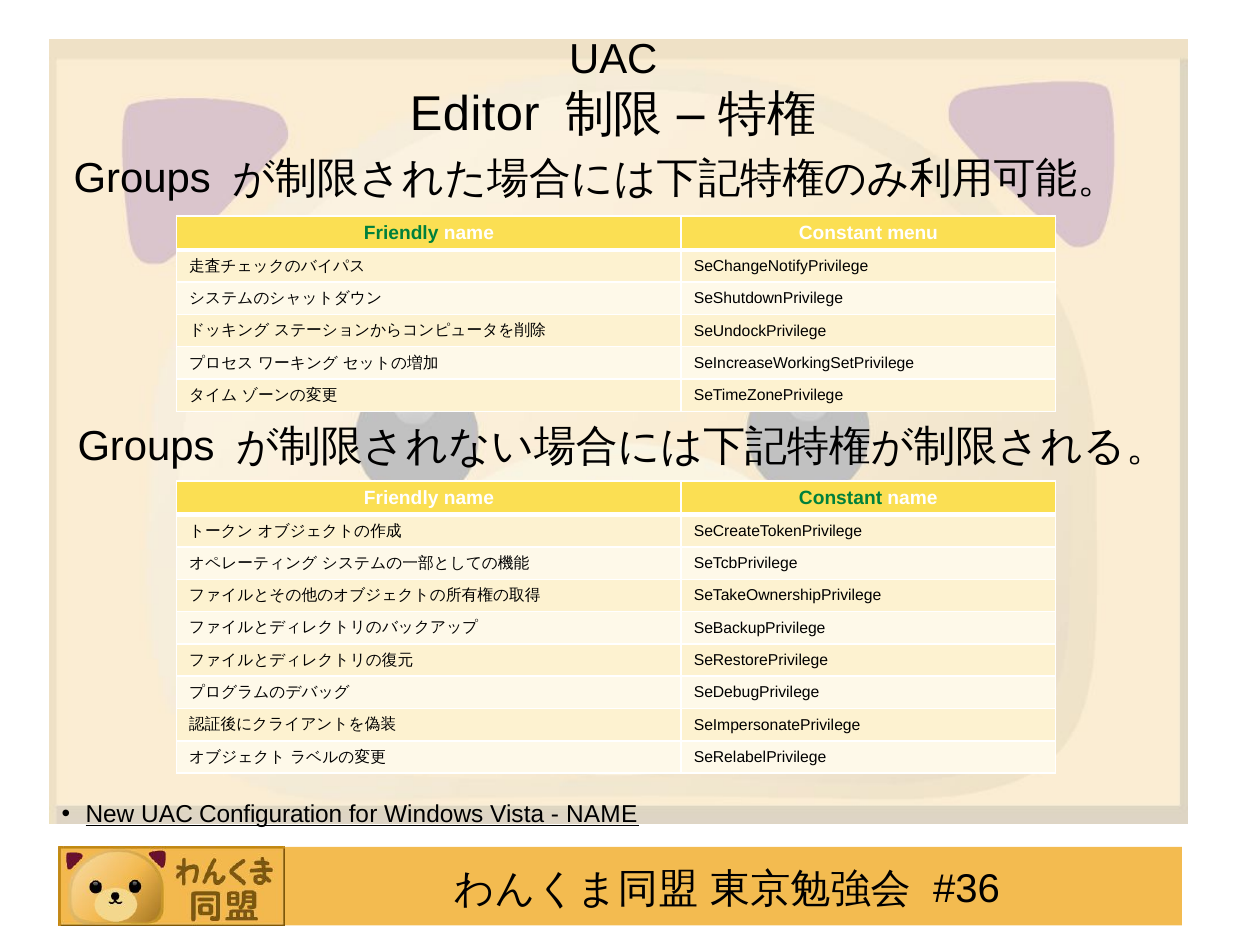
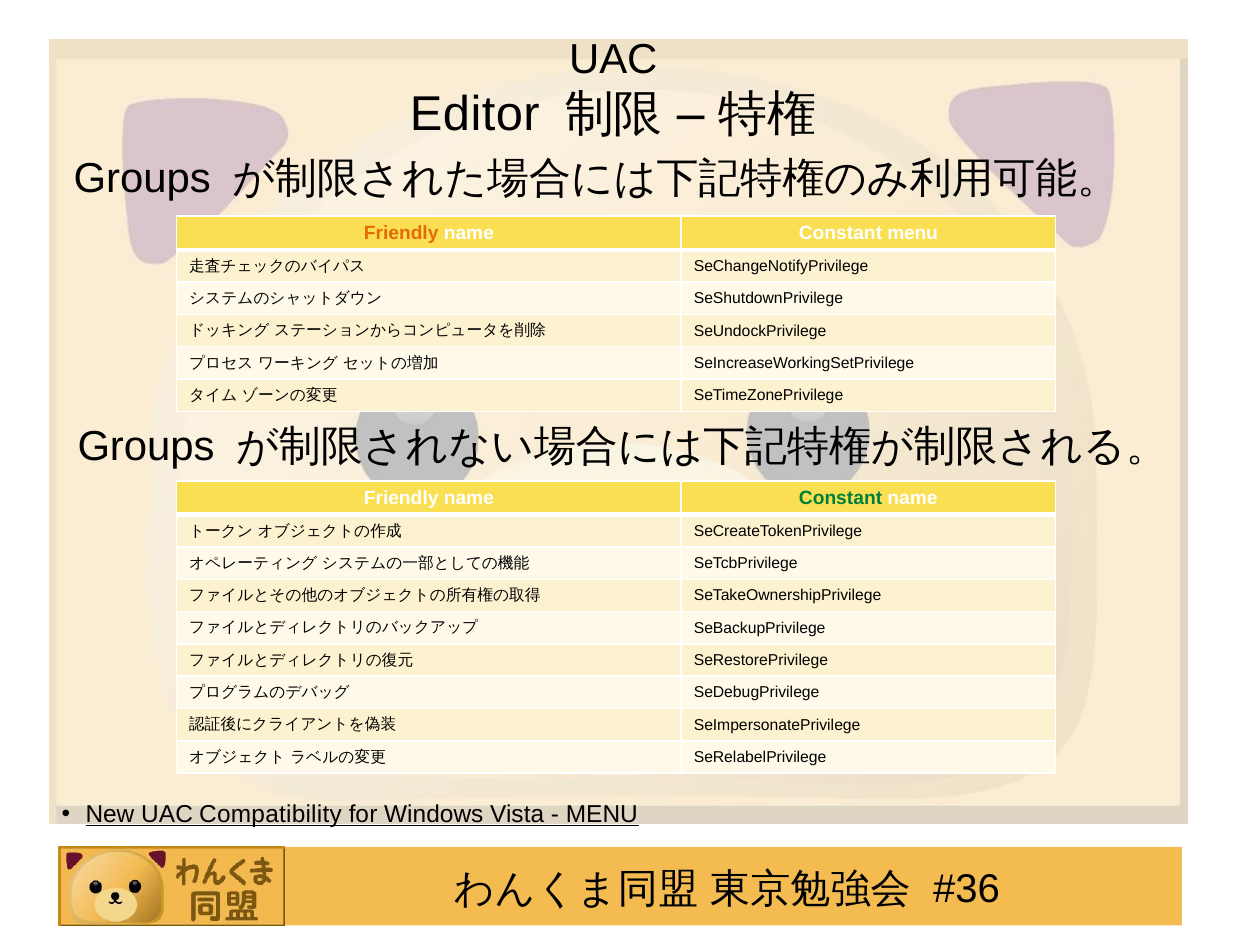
Friendly at (401, 233) colour: green -> orange
Configuration: Configuration -> Compatibility
NAME at (602, 815): NAME -> MENU
